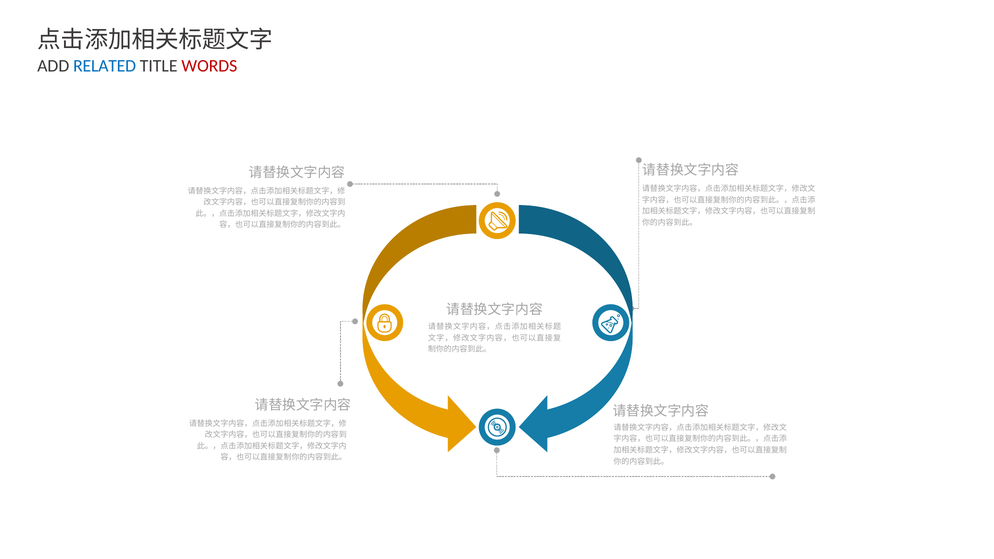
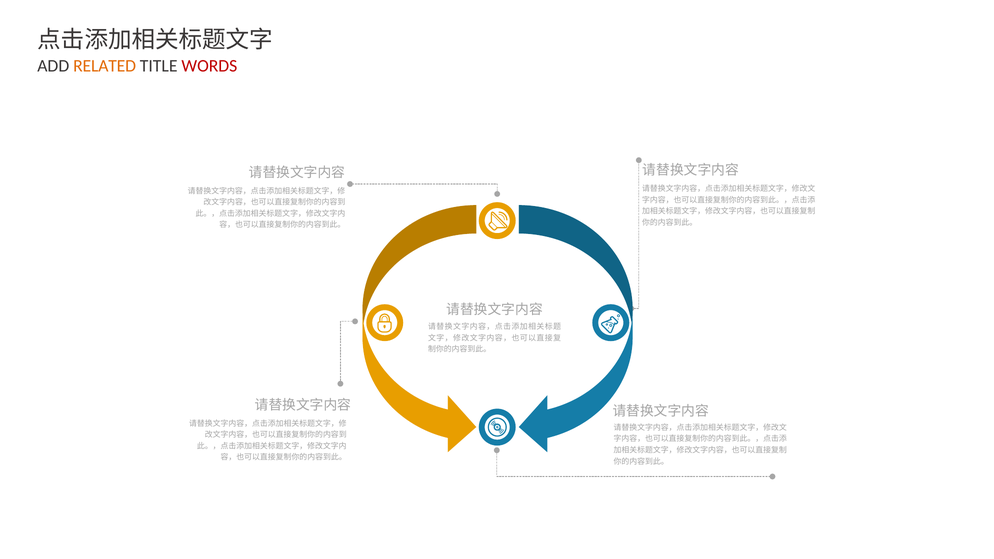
RELATED colour: blue -> orange
